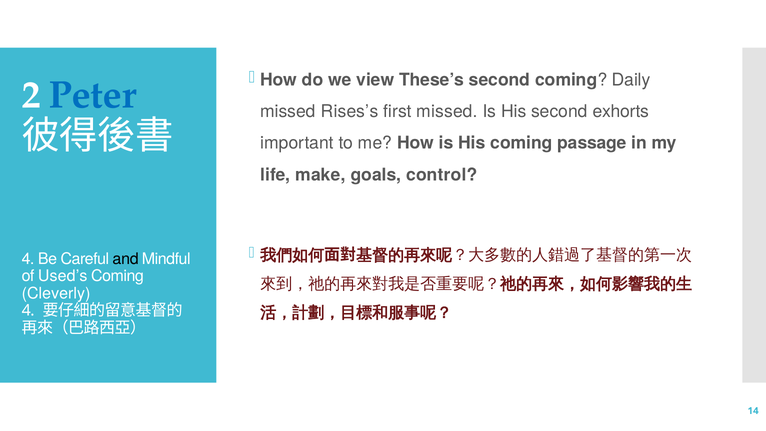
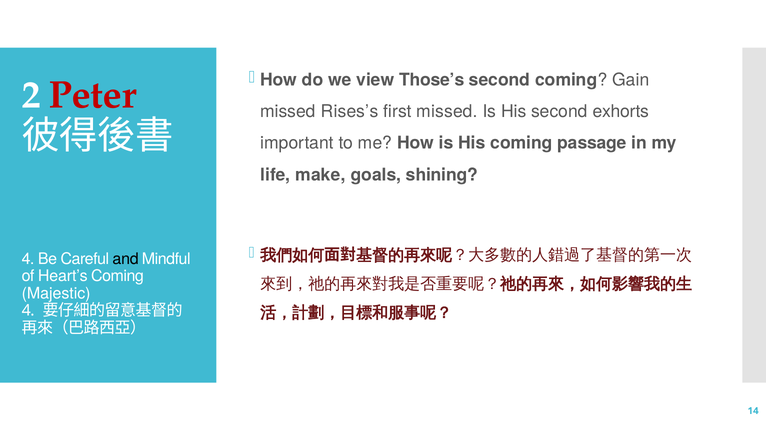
These’s: These’s -> Those’s
Daily: Daily -> Gain
Peter colour: blue -> red
control: control -> shining
Used’s: Used’s -> Heart’s
Cleverly: Cleverly -> Majestic
